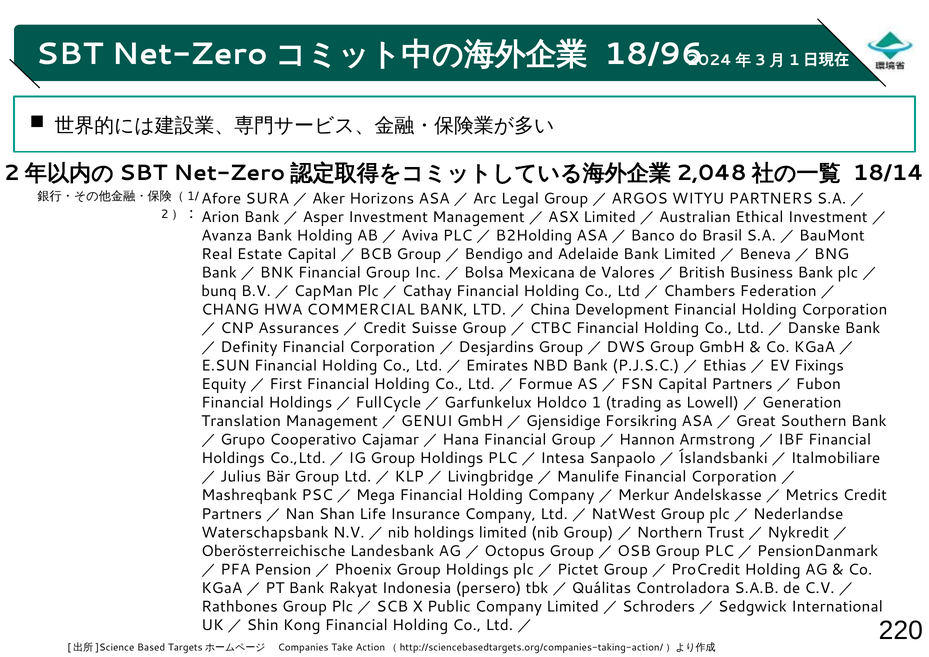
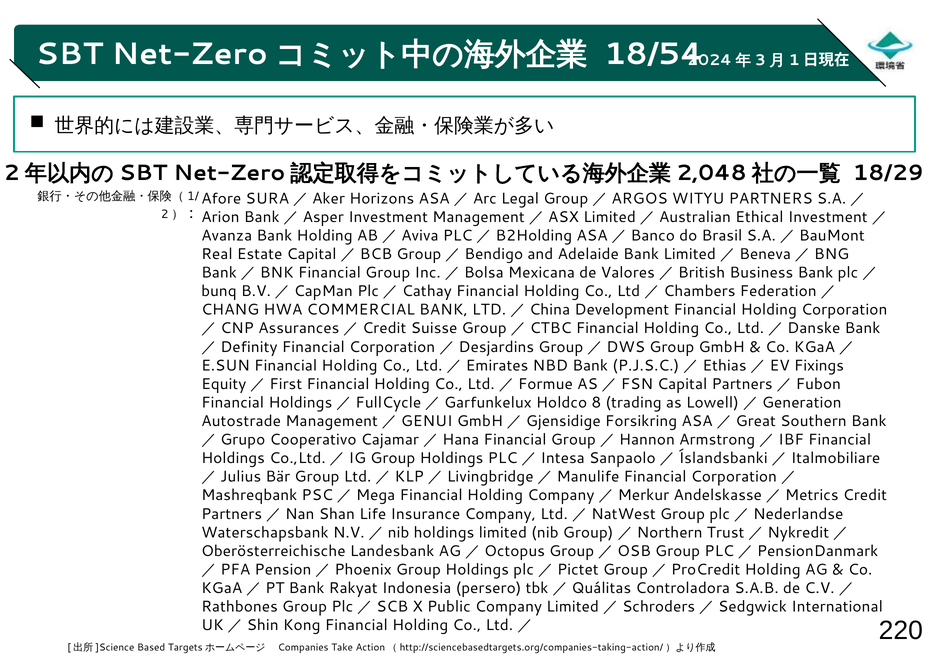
18/96: 18/96 -> 18/54
18/14: 18/14 -> 18/29
1: 1 -> 8
Translation: Translation -> Autostrade
